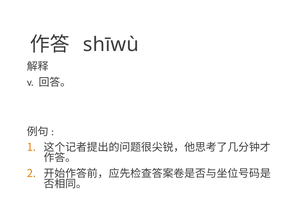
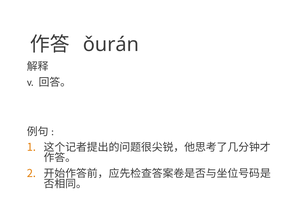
shīwù: shīwù -> ǒurán
